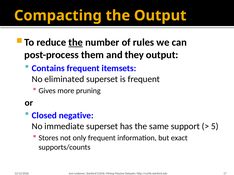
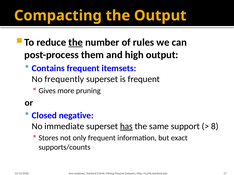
they: they -> high
eliminated: eliminated -> frequently
has underline: none -> present
5: 5 -> 8
